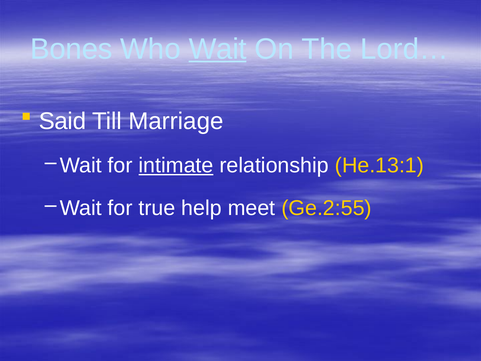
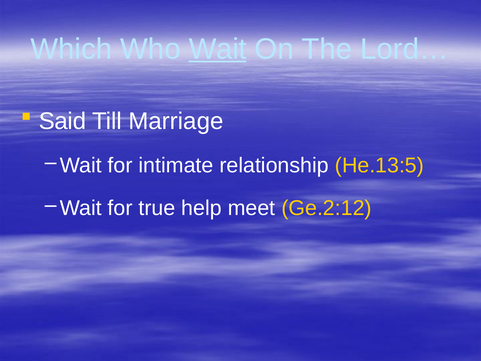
Bones: Bones -> Which
intimate underline: present -> none
He.13:1: He.13:1 -> He.13:5
Ge.2:55: Ge.2:55 -> Ge.2:12
